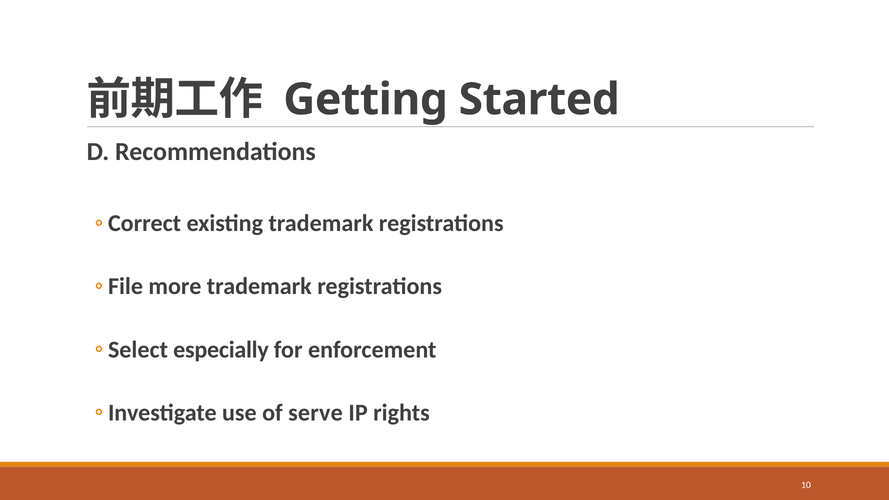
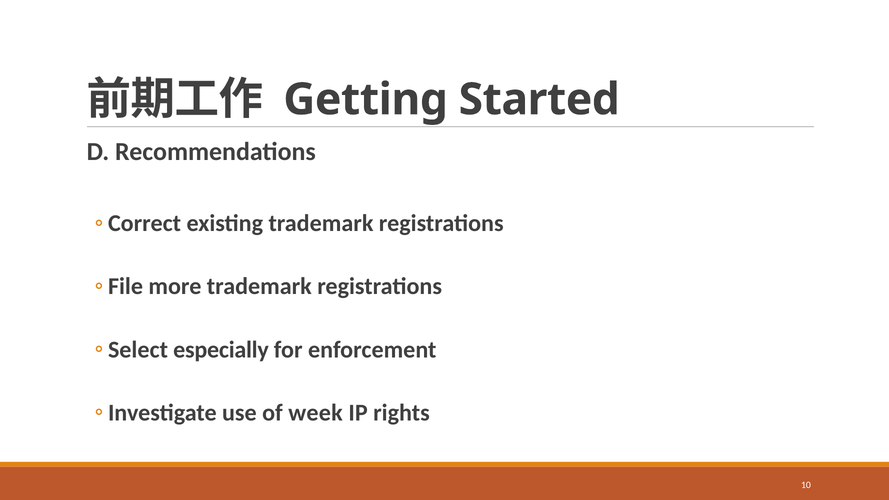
serve: serve -> week
